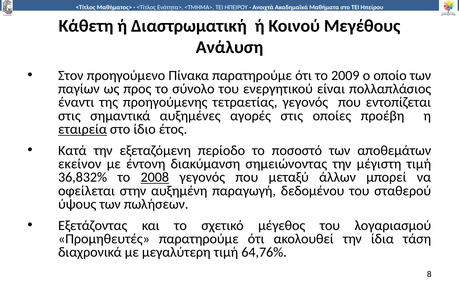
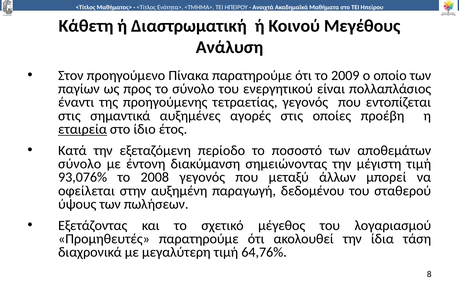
εκείνον at (80, 164): εκείνον -> σύνολο
36,832%: 36,832% -> 93,076%
2008 underline: present -> none
